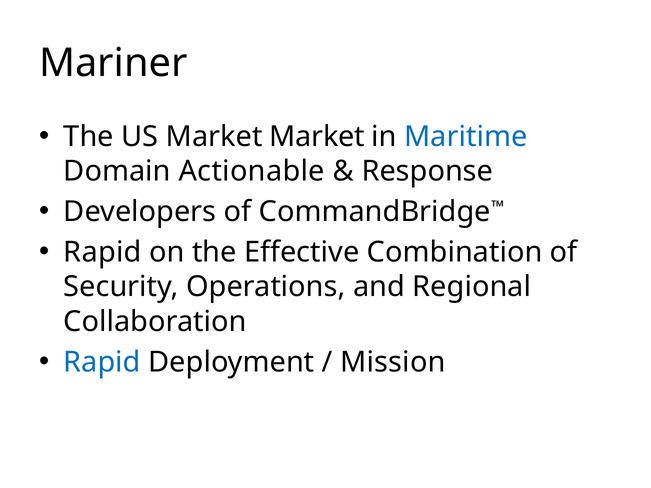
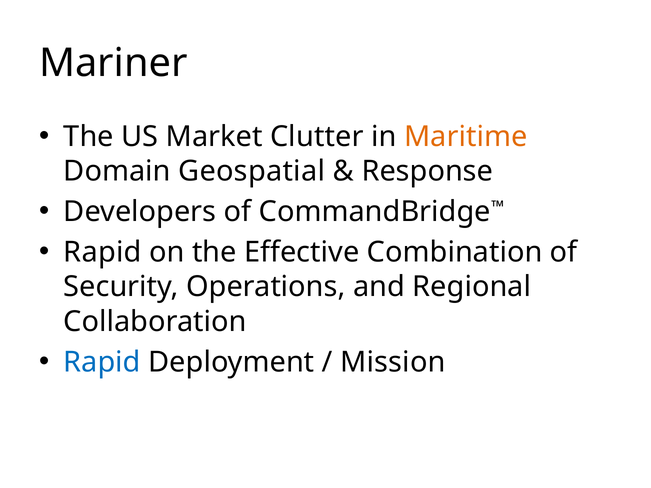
Market Market: Market -> Clutter
Maritime colour: blue -> orange
Actionable: Actionable -> Geospatial
